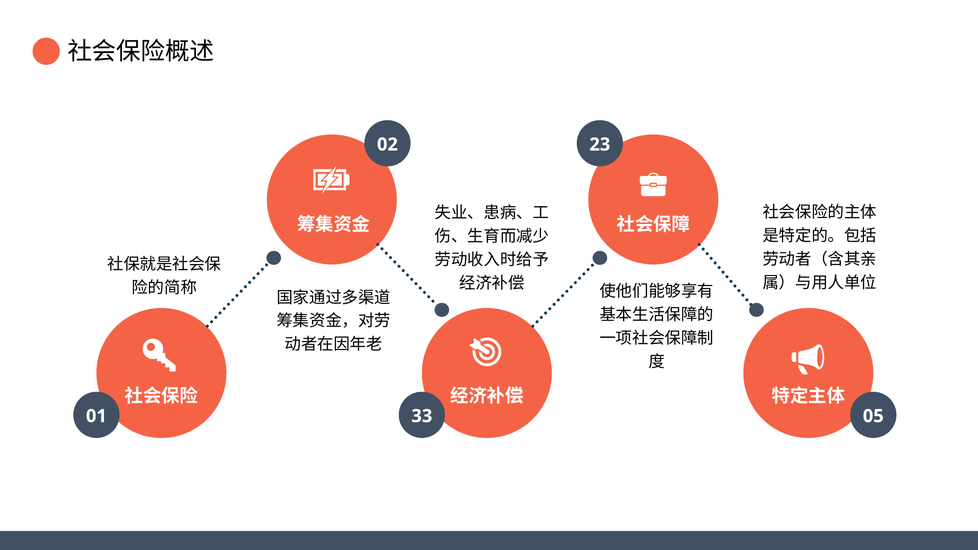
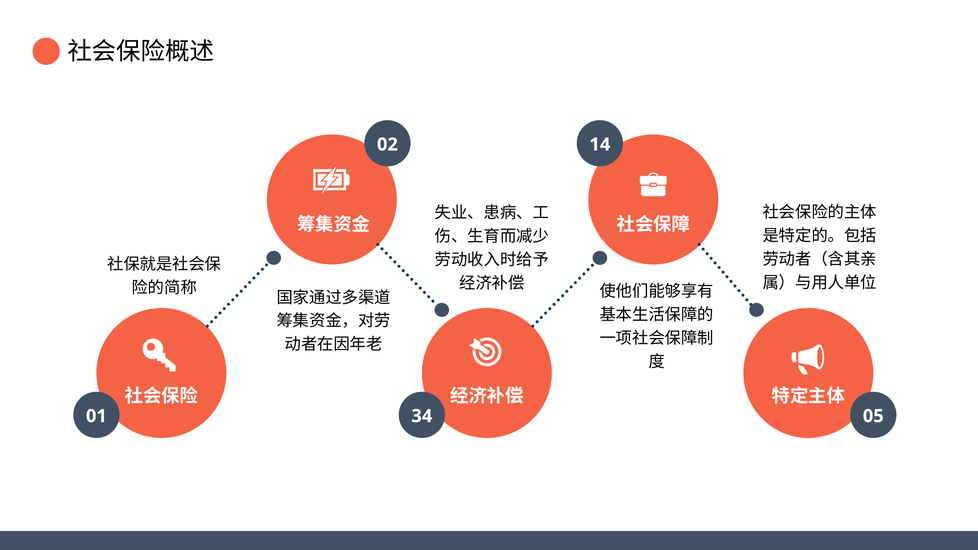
23: 23 -> 14
33: 33 -> 34
